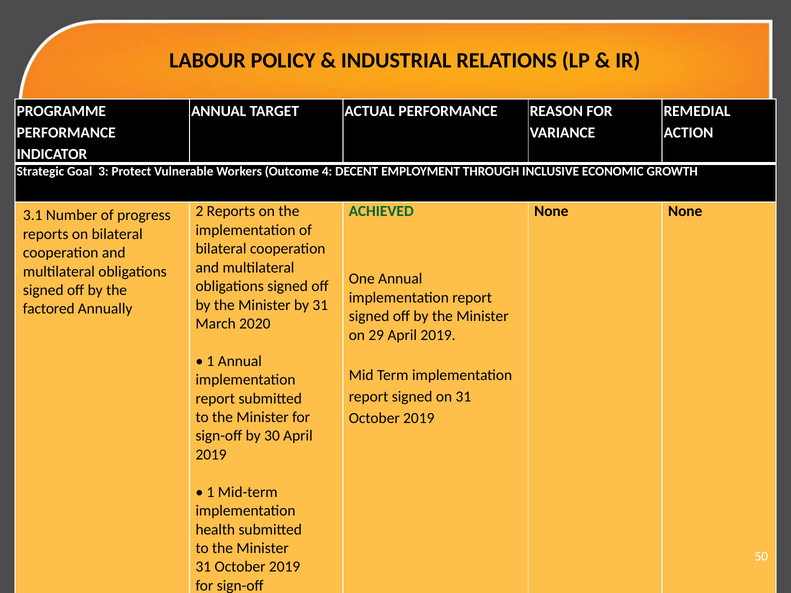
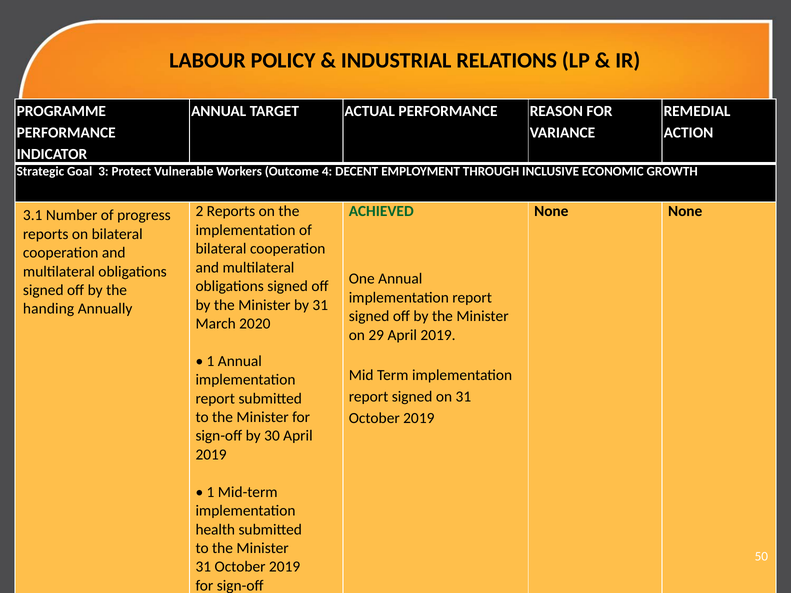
factored: factored -> handing
